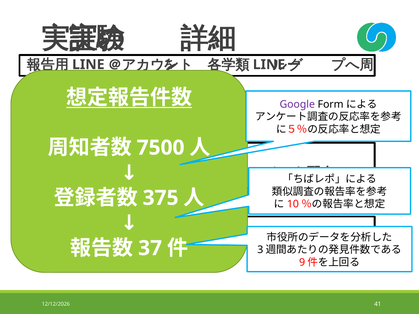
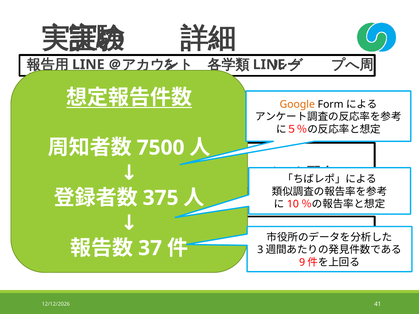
Google colour: purple -> orange
